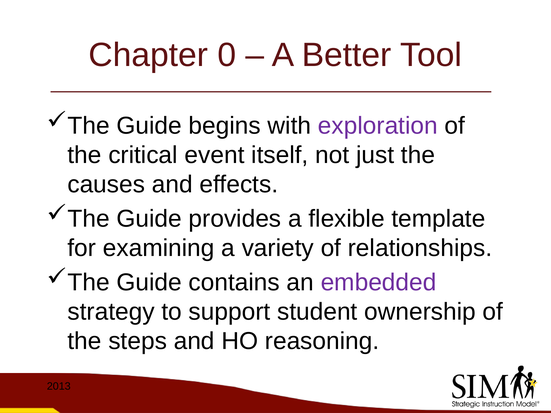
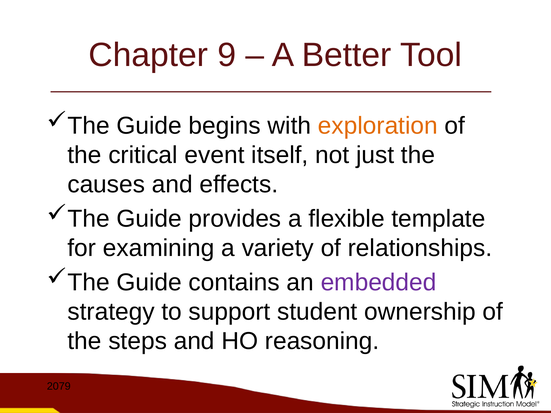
0: 0 -> 9
exploration colour: purple -> orange
2013: 2013 -> 2079
